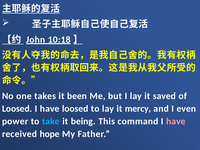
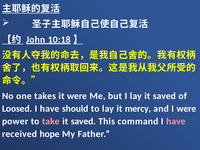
it been: been -> were
have loosed: loosed -> should
I even: even -> were
take colour: light blue -> pink
being at (83, 121): being -> saved
